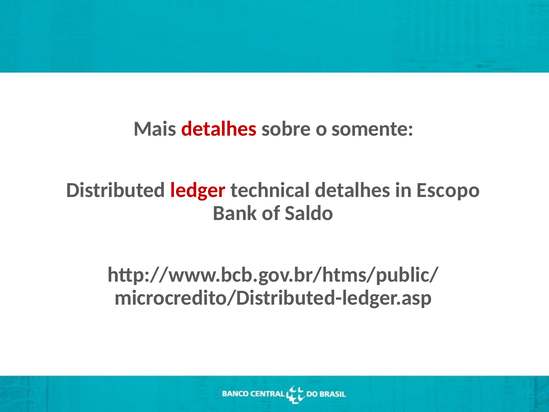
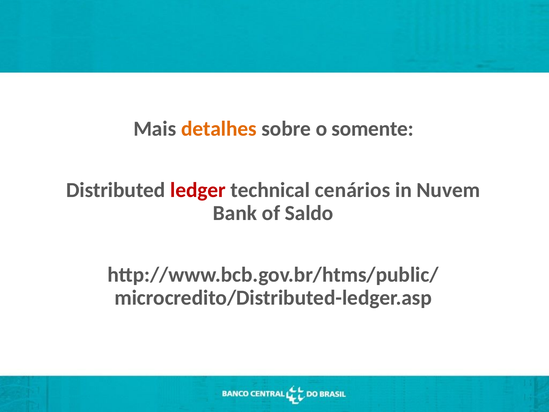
detalhes at (219, 129) colour: red -> orange
technical detalhes: detalhes -> cenários
Escopo: Escopo -> Nuvem
